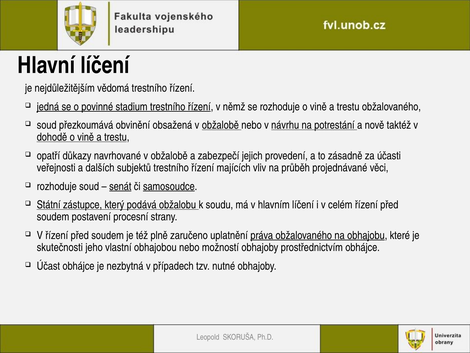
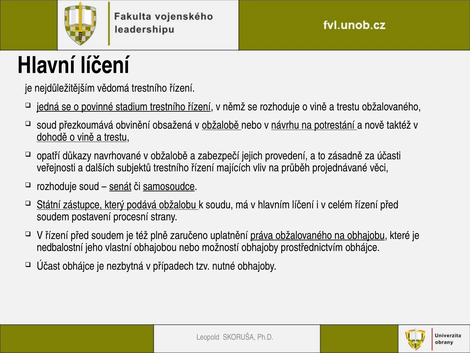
skutečnosti: skutečnosti -> nedbalostní
